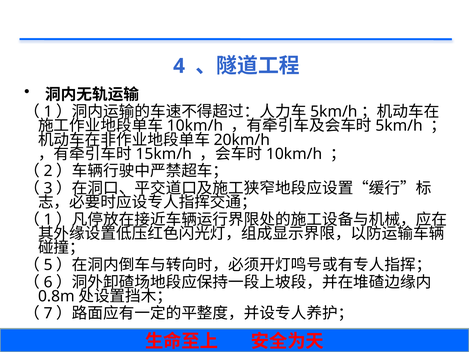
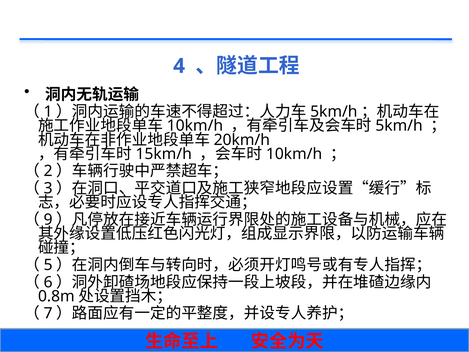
1 at (48, 219): 1 -> 9
